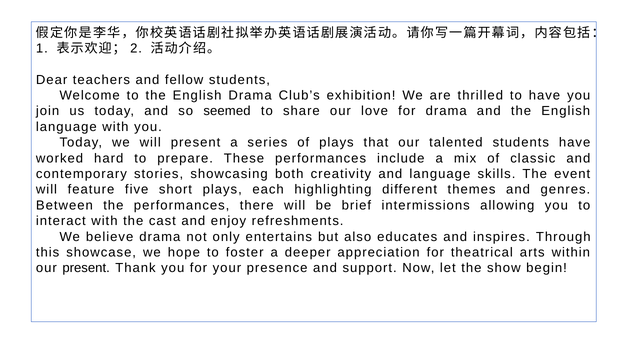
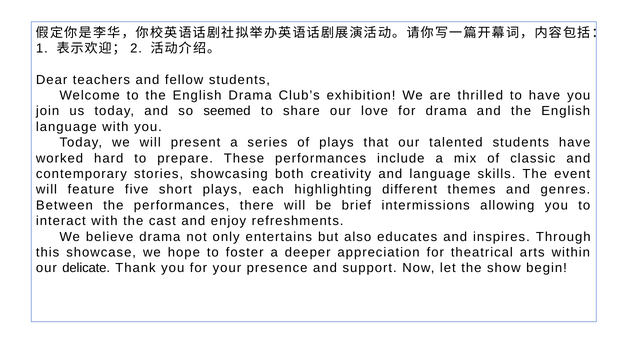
our present: present -> delicate
